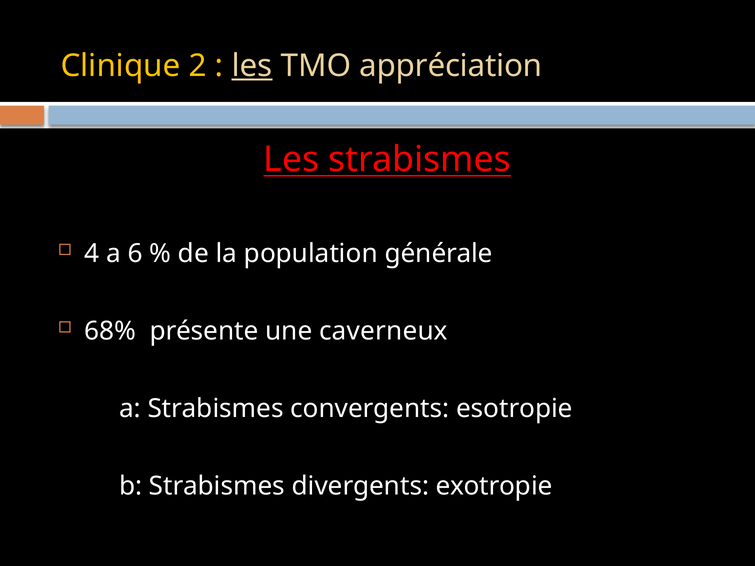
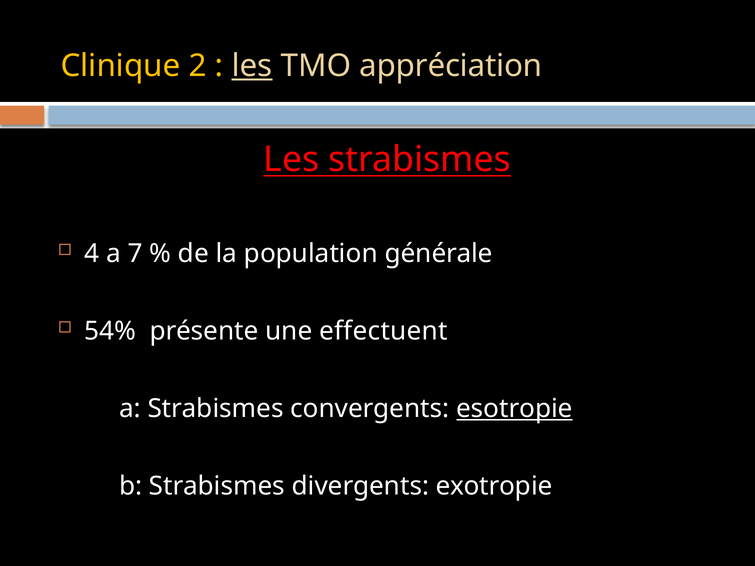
6: 6 -> 7
68%: 68% -> 54%
caverneux: caverneux -> effectuent
esotropie underline: none -> present
